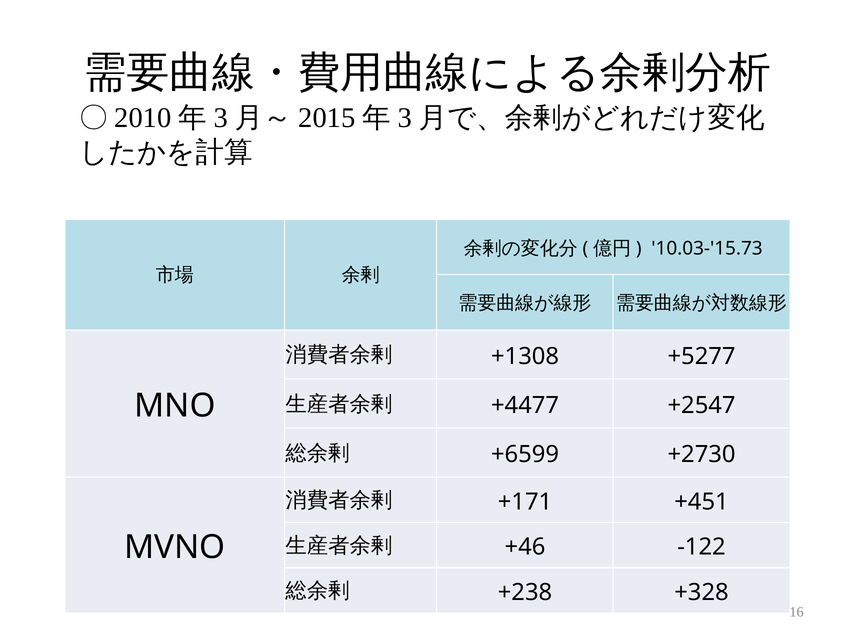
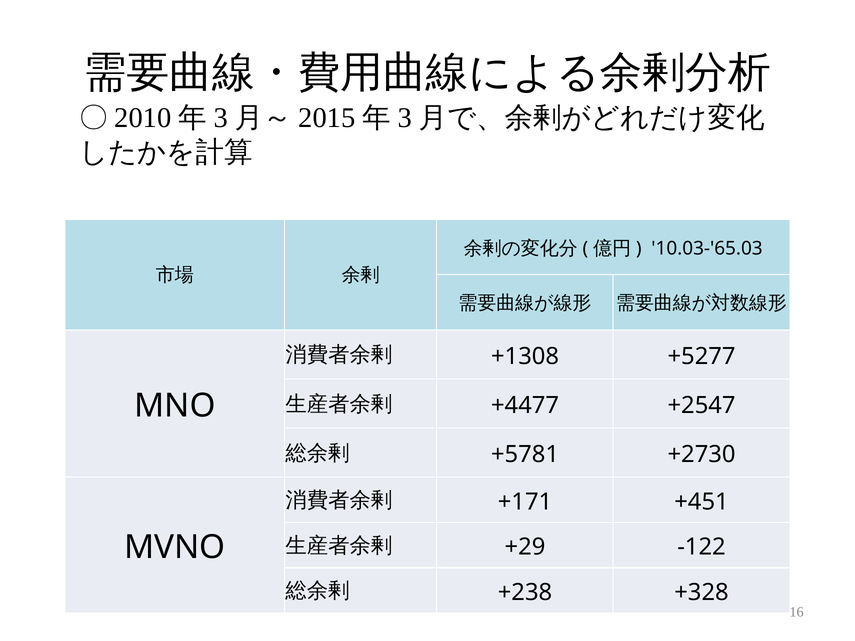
10.03-'15.73: 10.03-'15.73 -> 10.03-'65.03
+6599: +6599 -> +5781
+46: +46 -> +29
